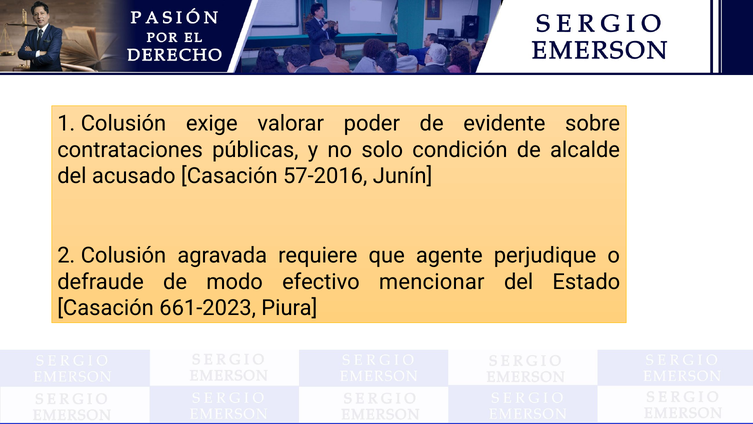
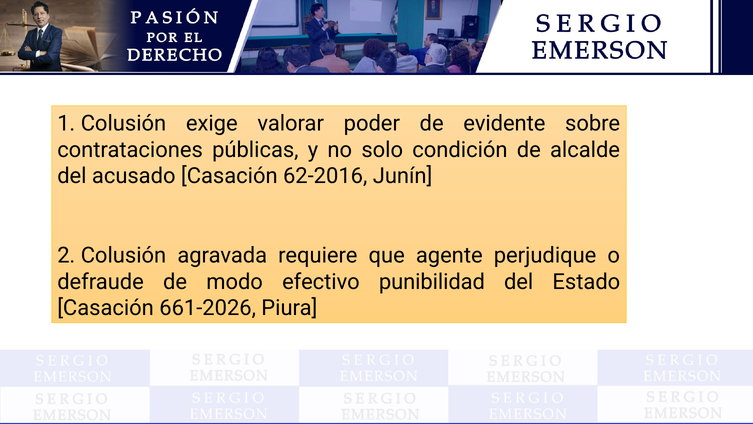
57-2016: 57-2016 -> 62-2016
mencionar: mencionar -> punibilidad
661-2023: 661-2023 -> 661-2026
